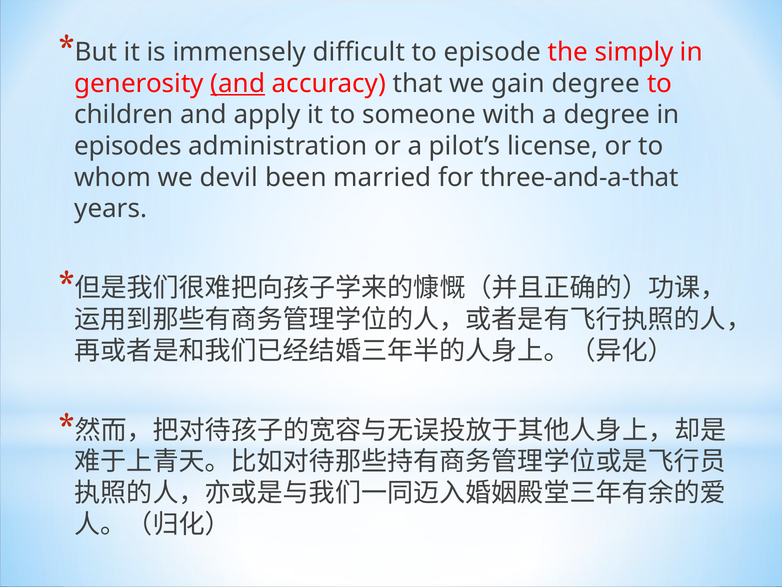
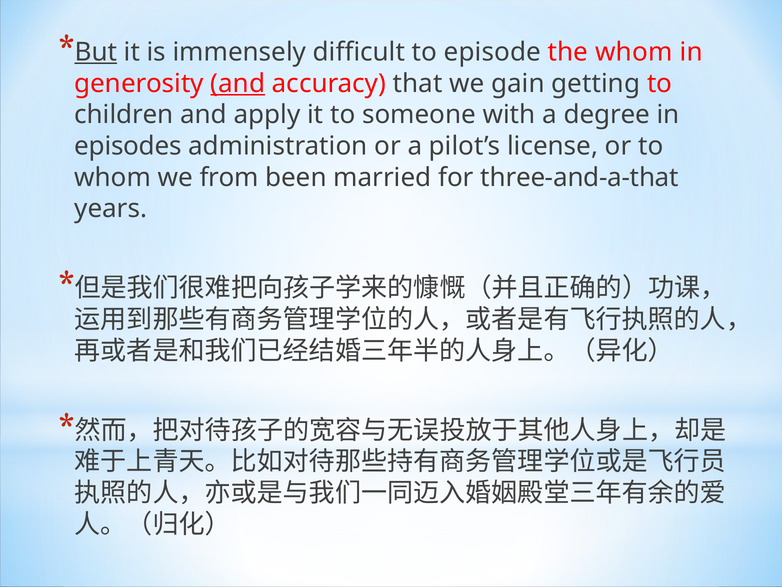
But underline: none -> present
the simply: simply -> whom
gain degree: degree -> getting
devil: devil -> from
